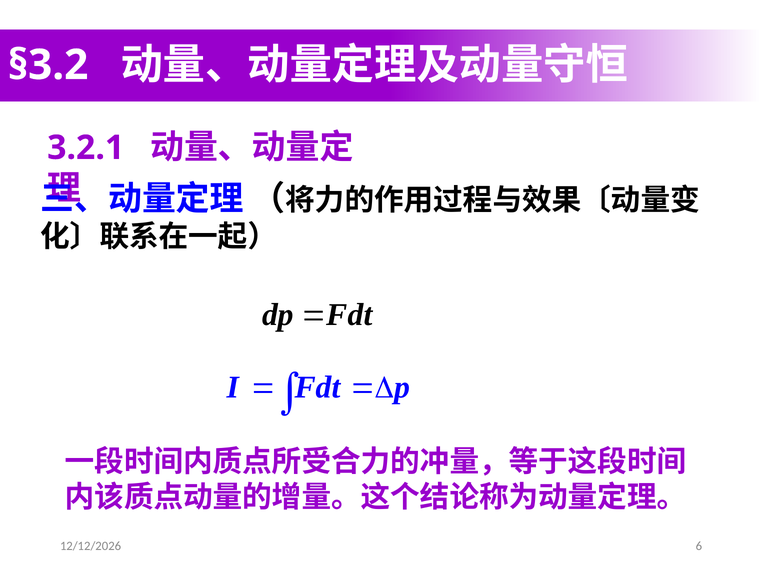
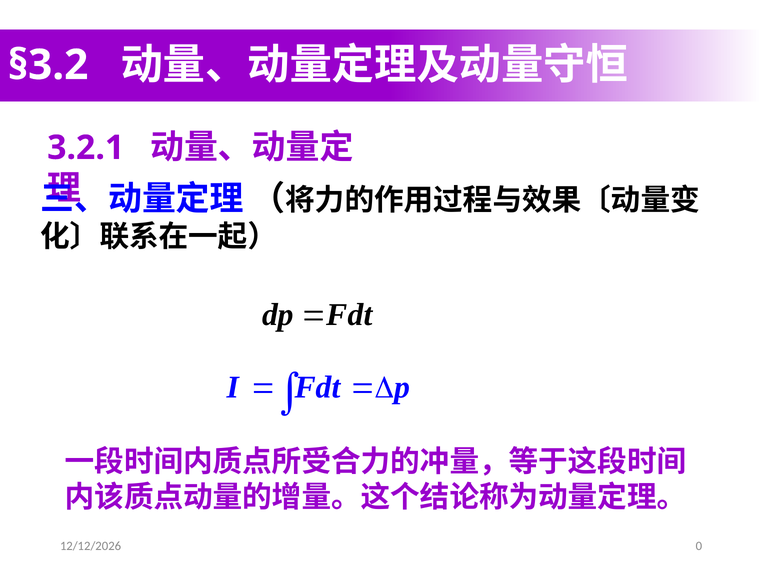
6: 6 -> 0
